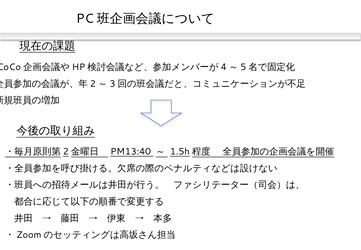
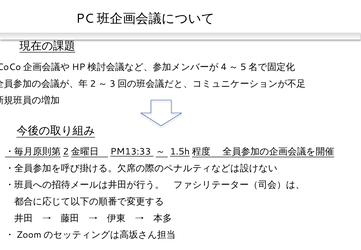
PM13:40: PM13:40 -> PM13:33
